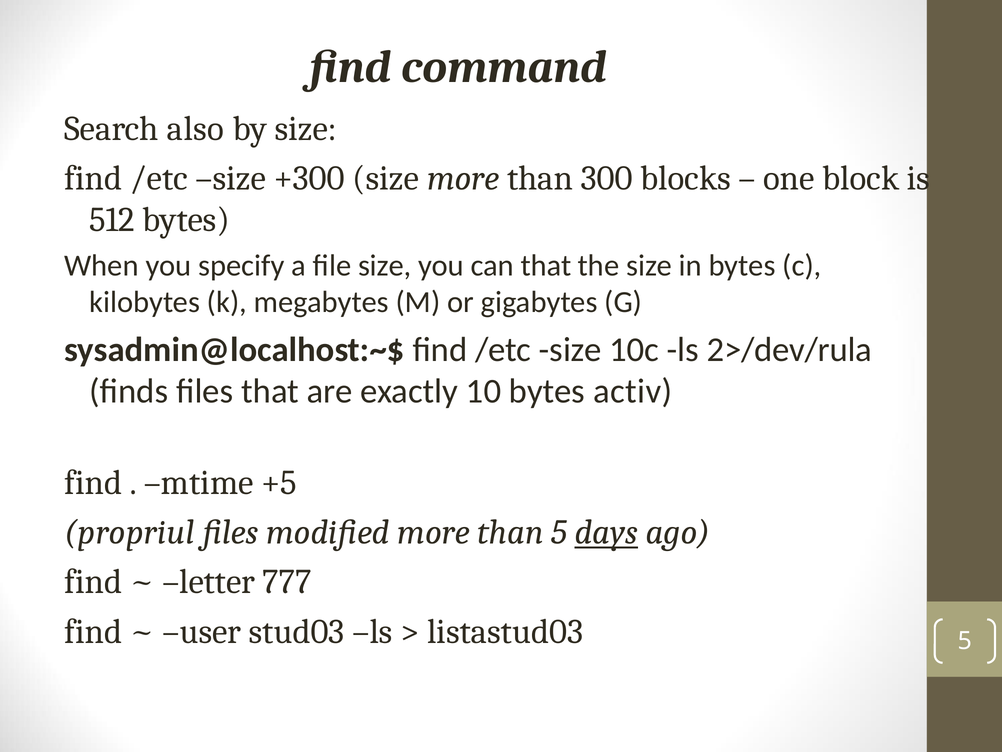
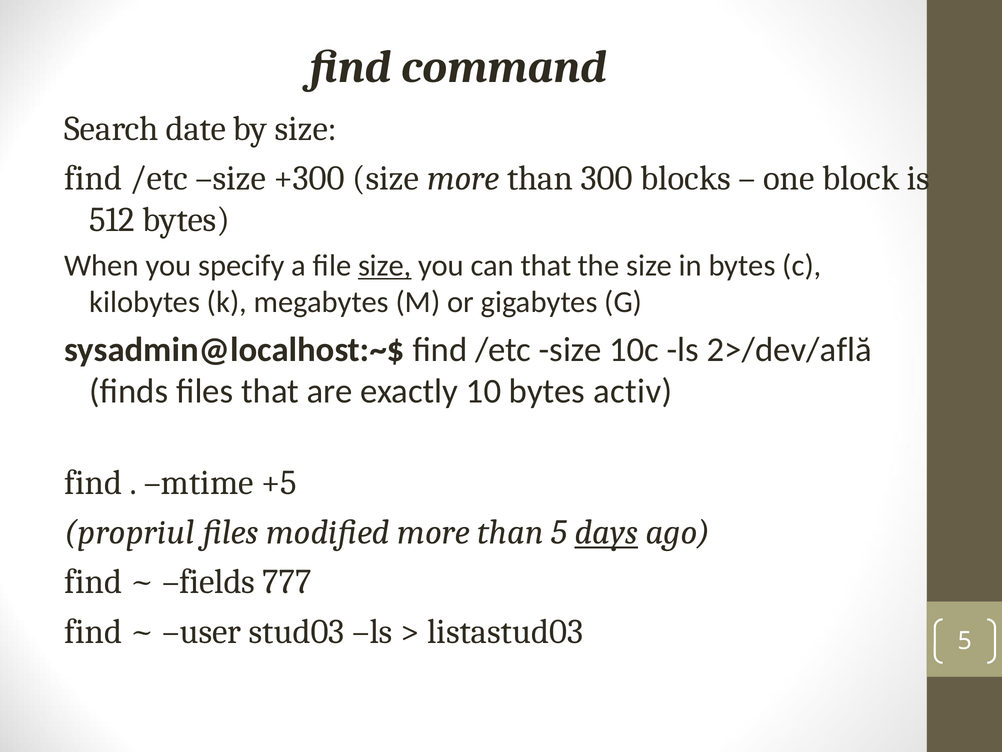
also: also -> date
size at (385, 265) underline: none -> present
2>/dev/rula: 2>/dev/rula -> 2>/dev/află
letter: letter -> fields
